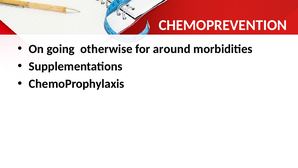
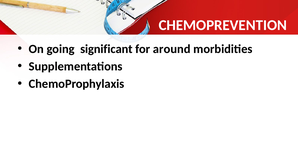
otherwise: otherwise -> significant
